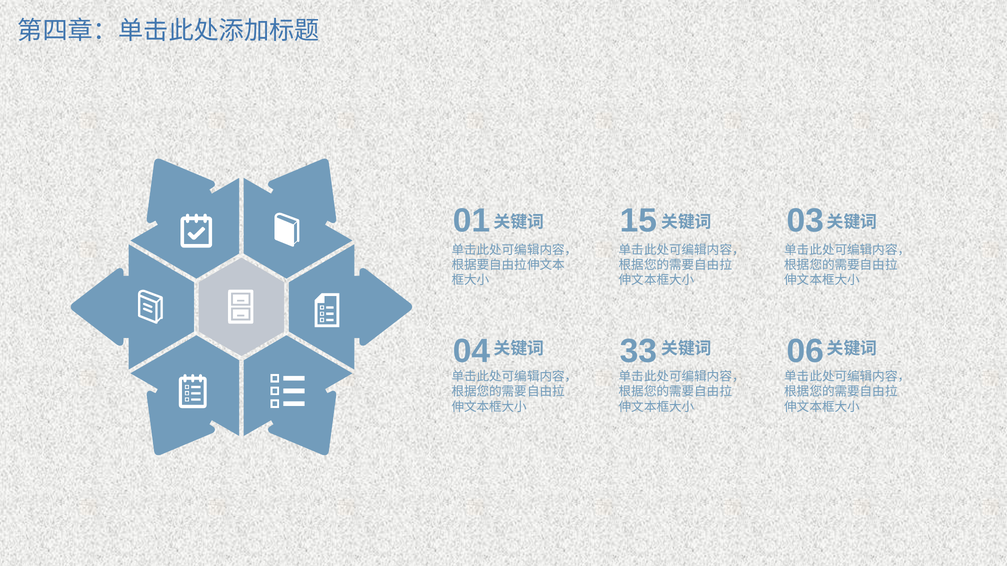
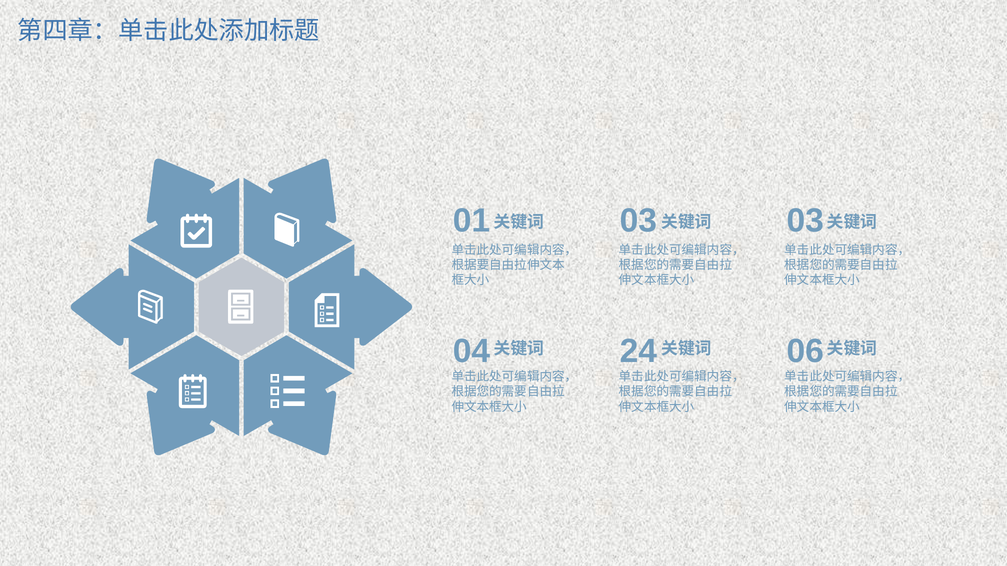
01 15: 15 -> 03
33: 33 -> 24
